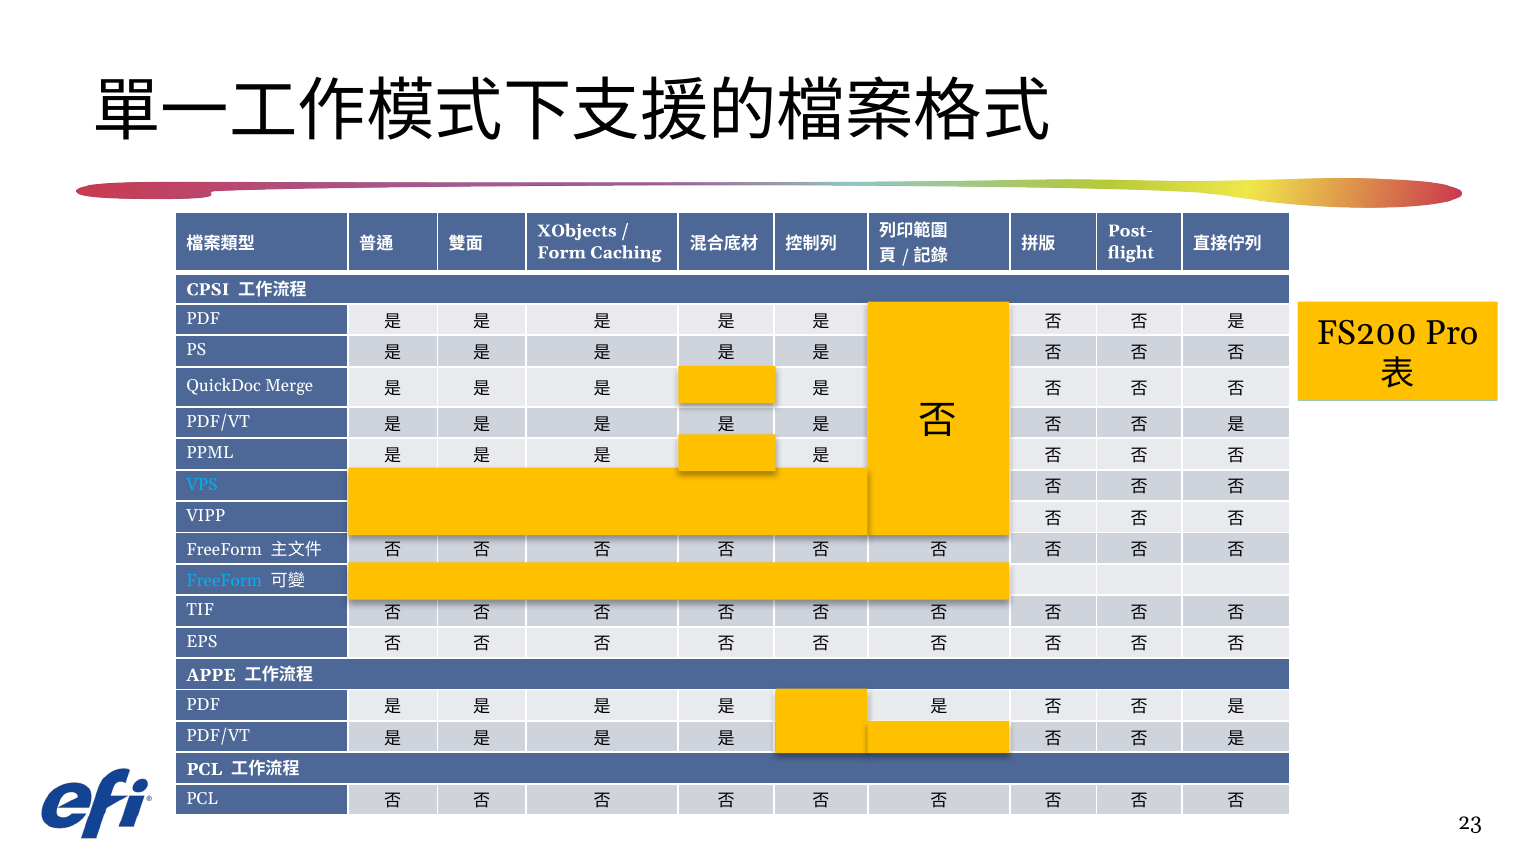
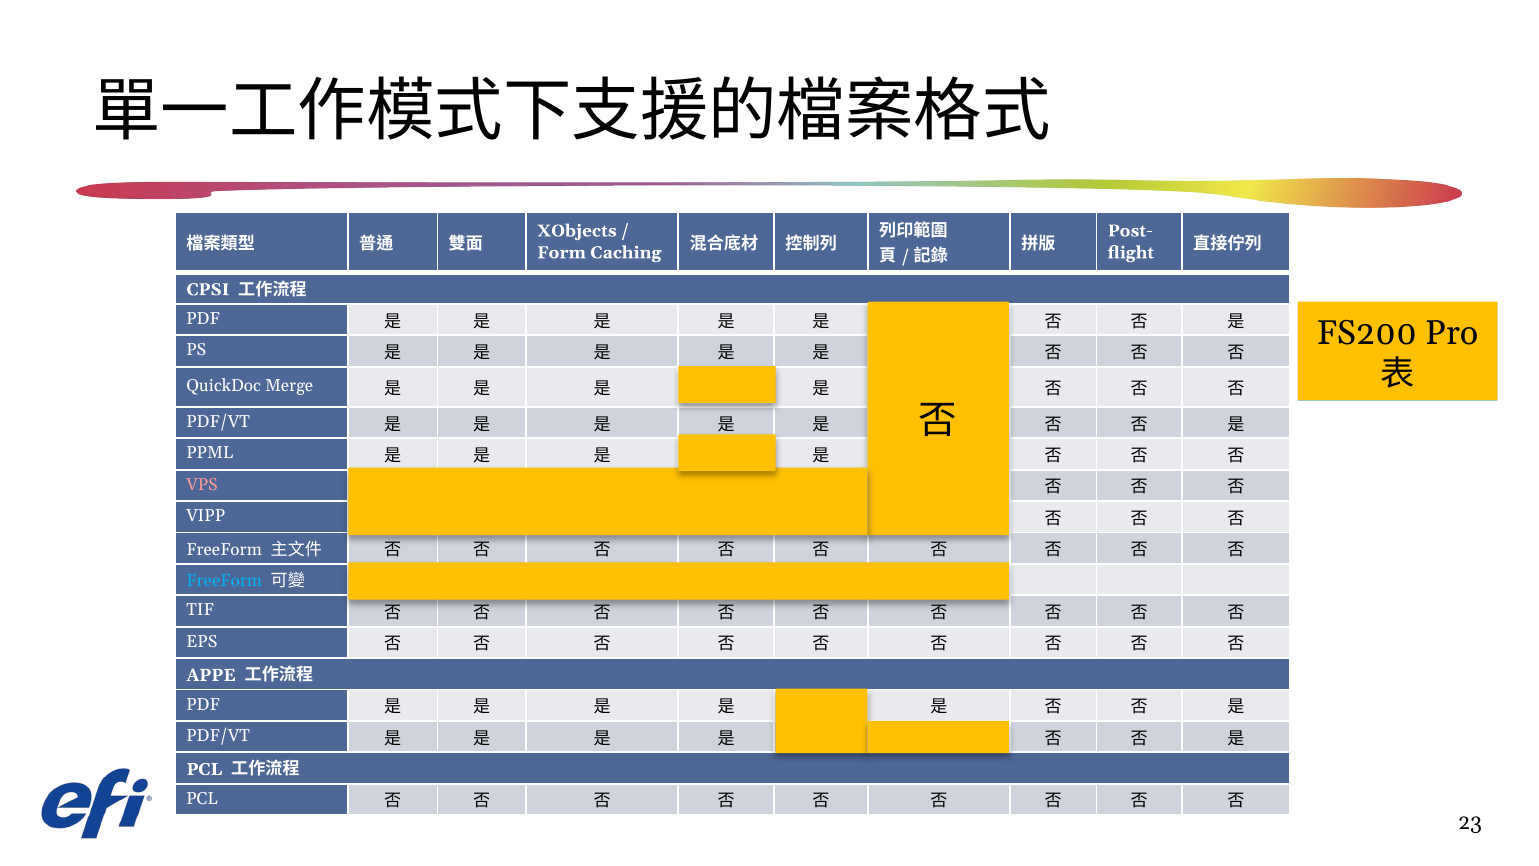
VPS colour: light blue -> pink
